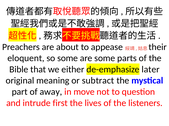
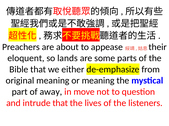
so some: some -> lands
later: later -> from
or subtract: subtract -> meaning
intrude first: first -> that
